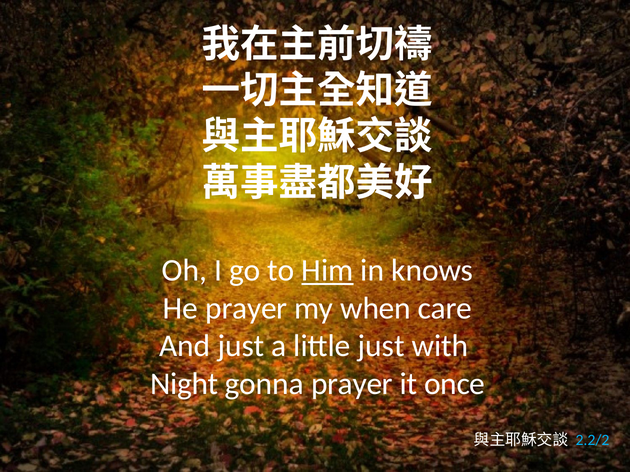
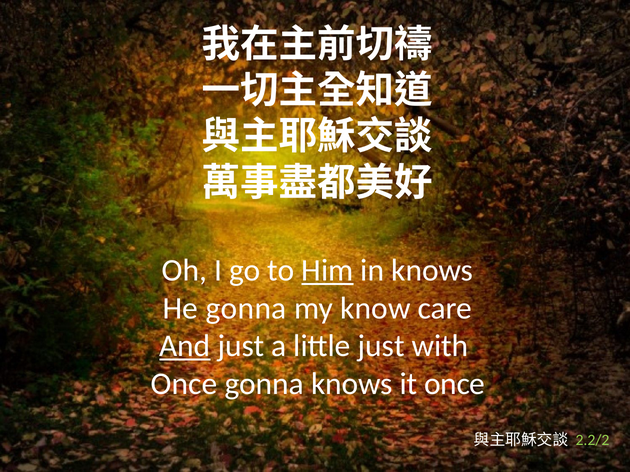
He prayer: prayer -> gonna
when: when -> know
And underline: none -> present
Night at (184, 384): Night -> Once
gonna prayer: prayer -> knows
2.2/2 colour: light blue -> light green
